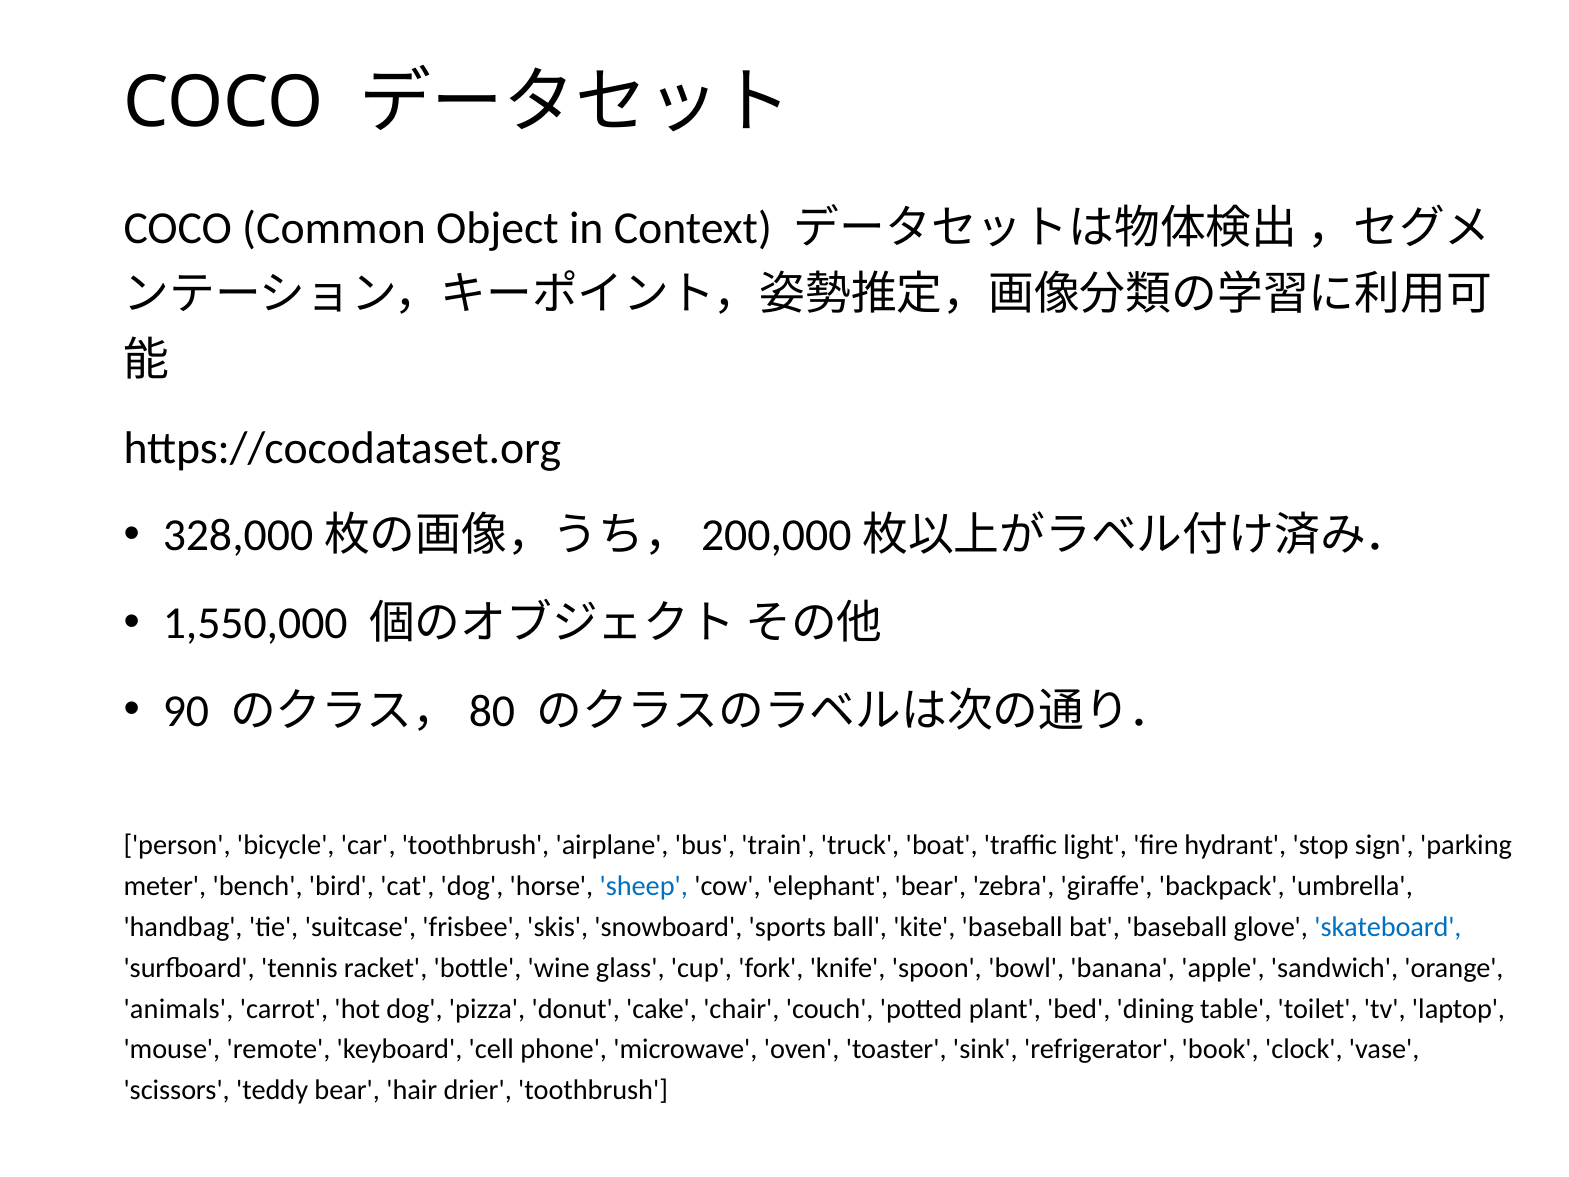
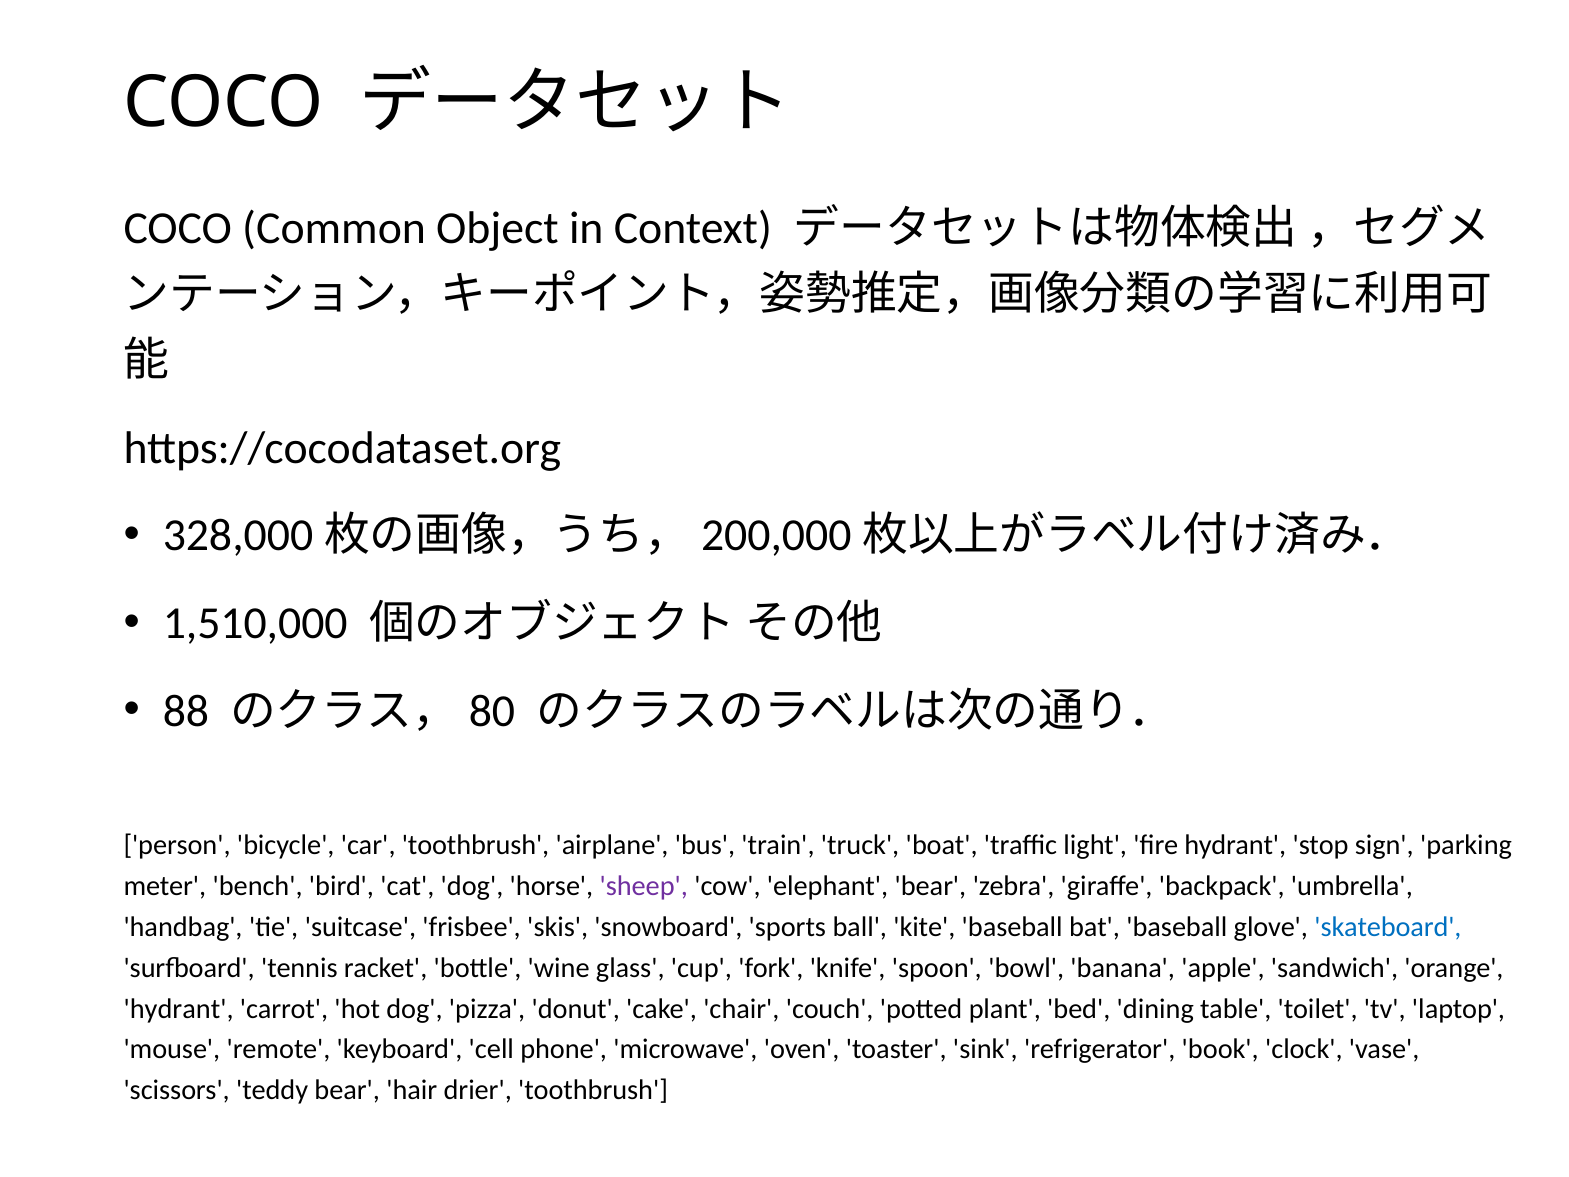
1,550,000: 1,550,000 -> 1,510,000
90: 90 -> 88
sheep colour: blue -> purple
animals at (178, 1009): animals -> hydrant
